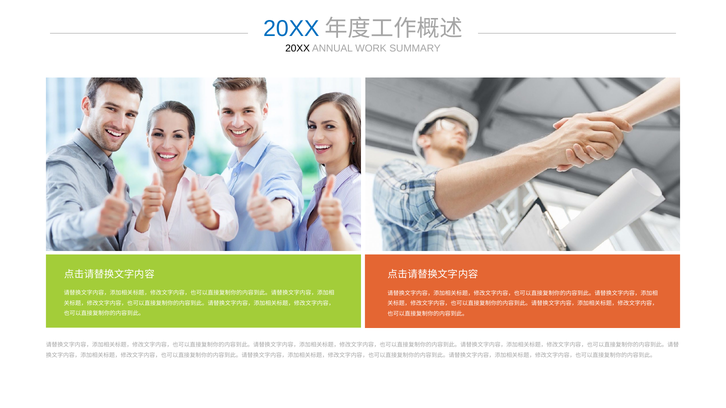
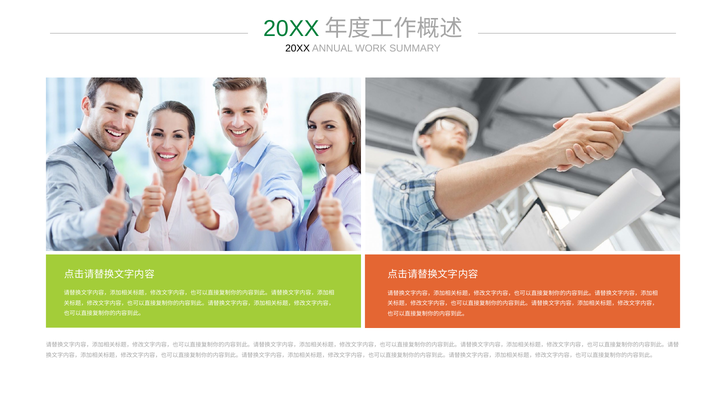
20XX at (291, 29) colour: blue -> green
